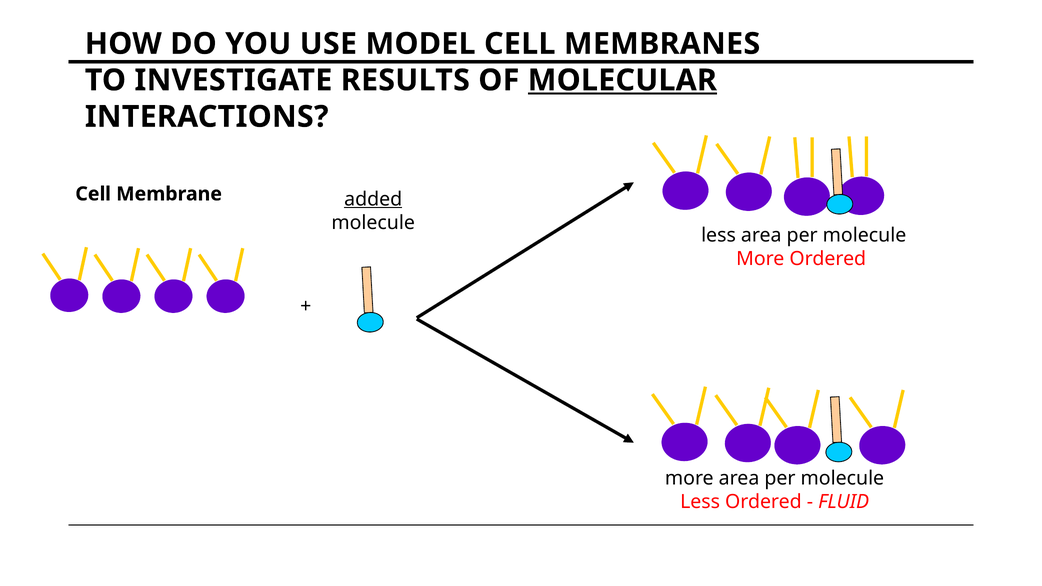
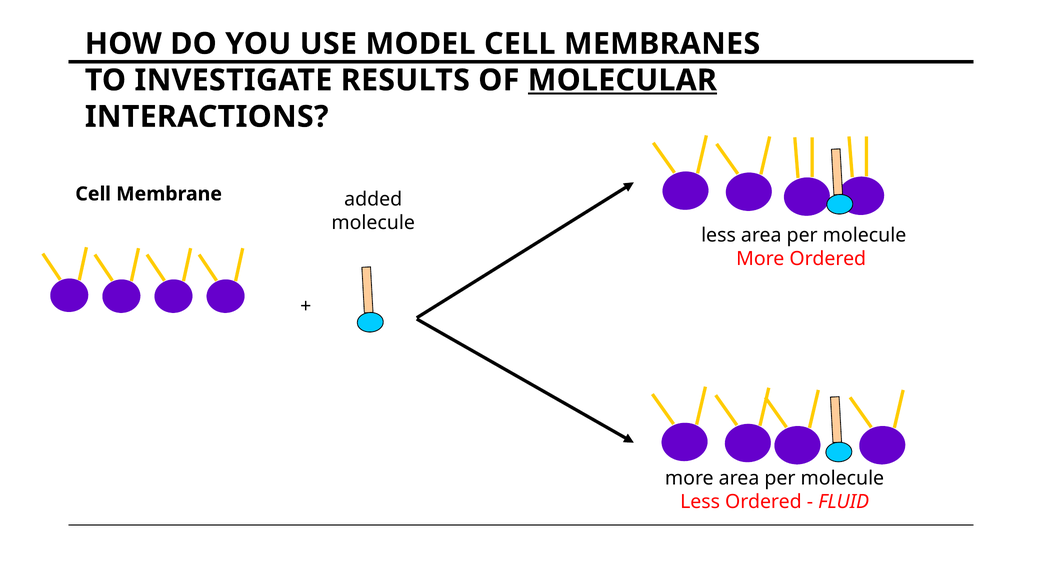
added underline: present -> none
